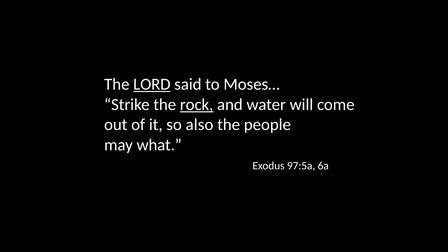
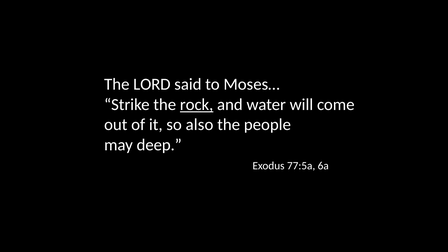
LORD underline: present -> none
what: what -> deep
97:5a: 97:5a -> 77:5a
